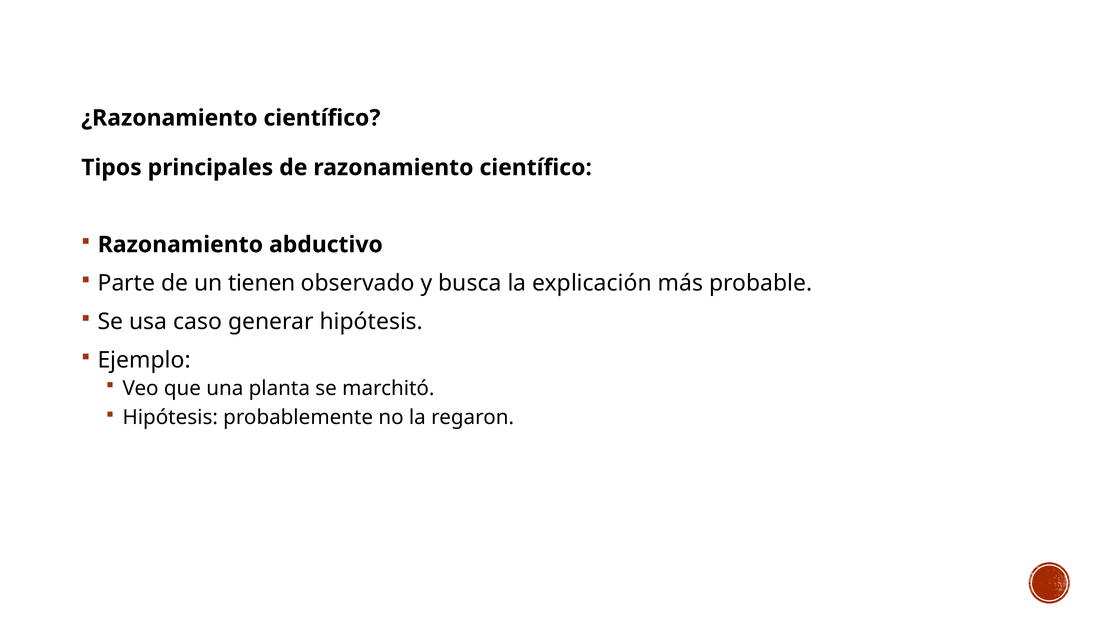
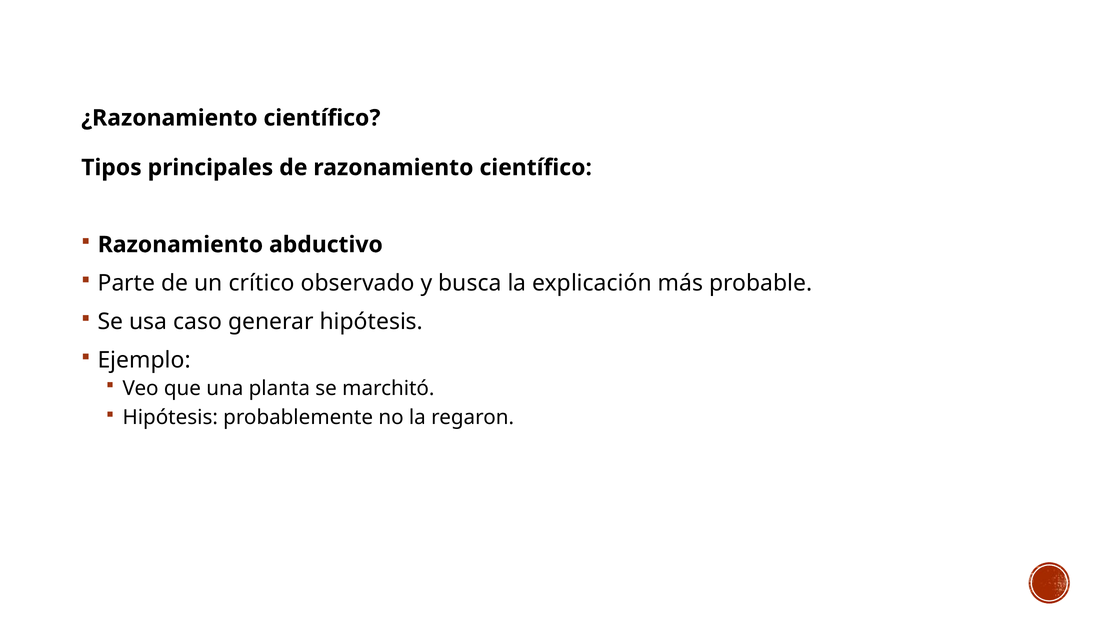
tienen: tienen -> crítico
